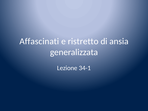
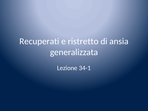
Affascinati: Affascinati -> Recuperati
